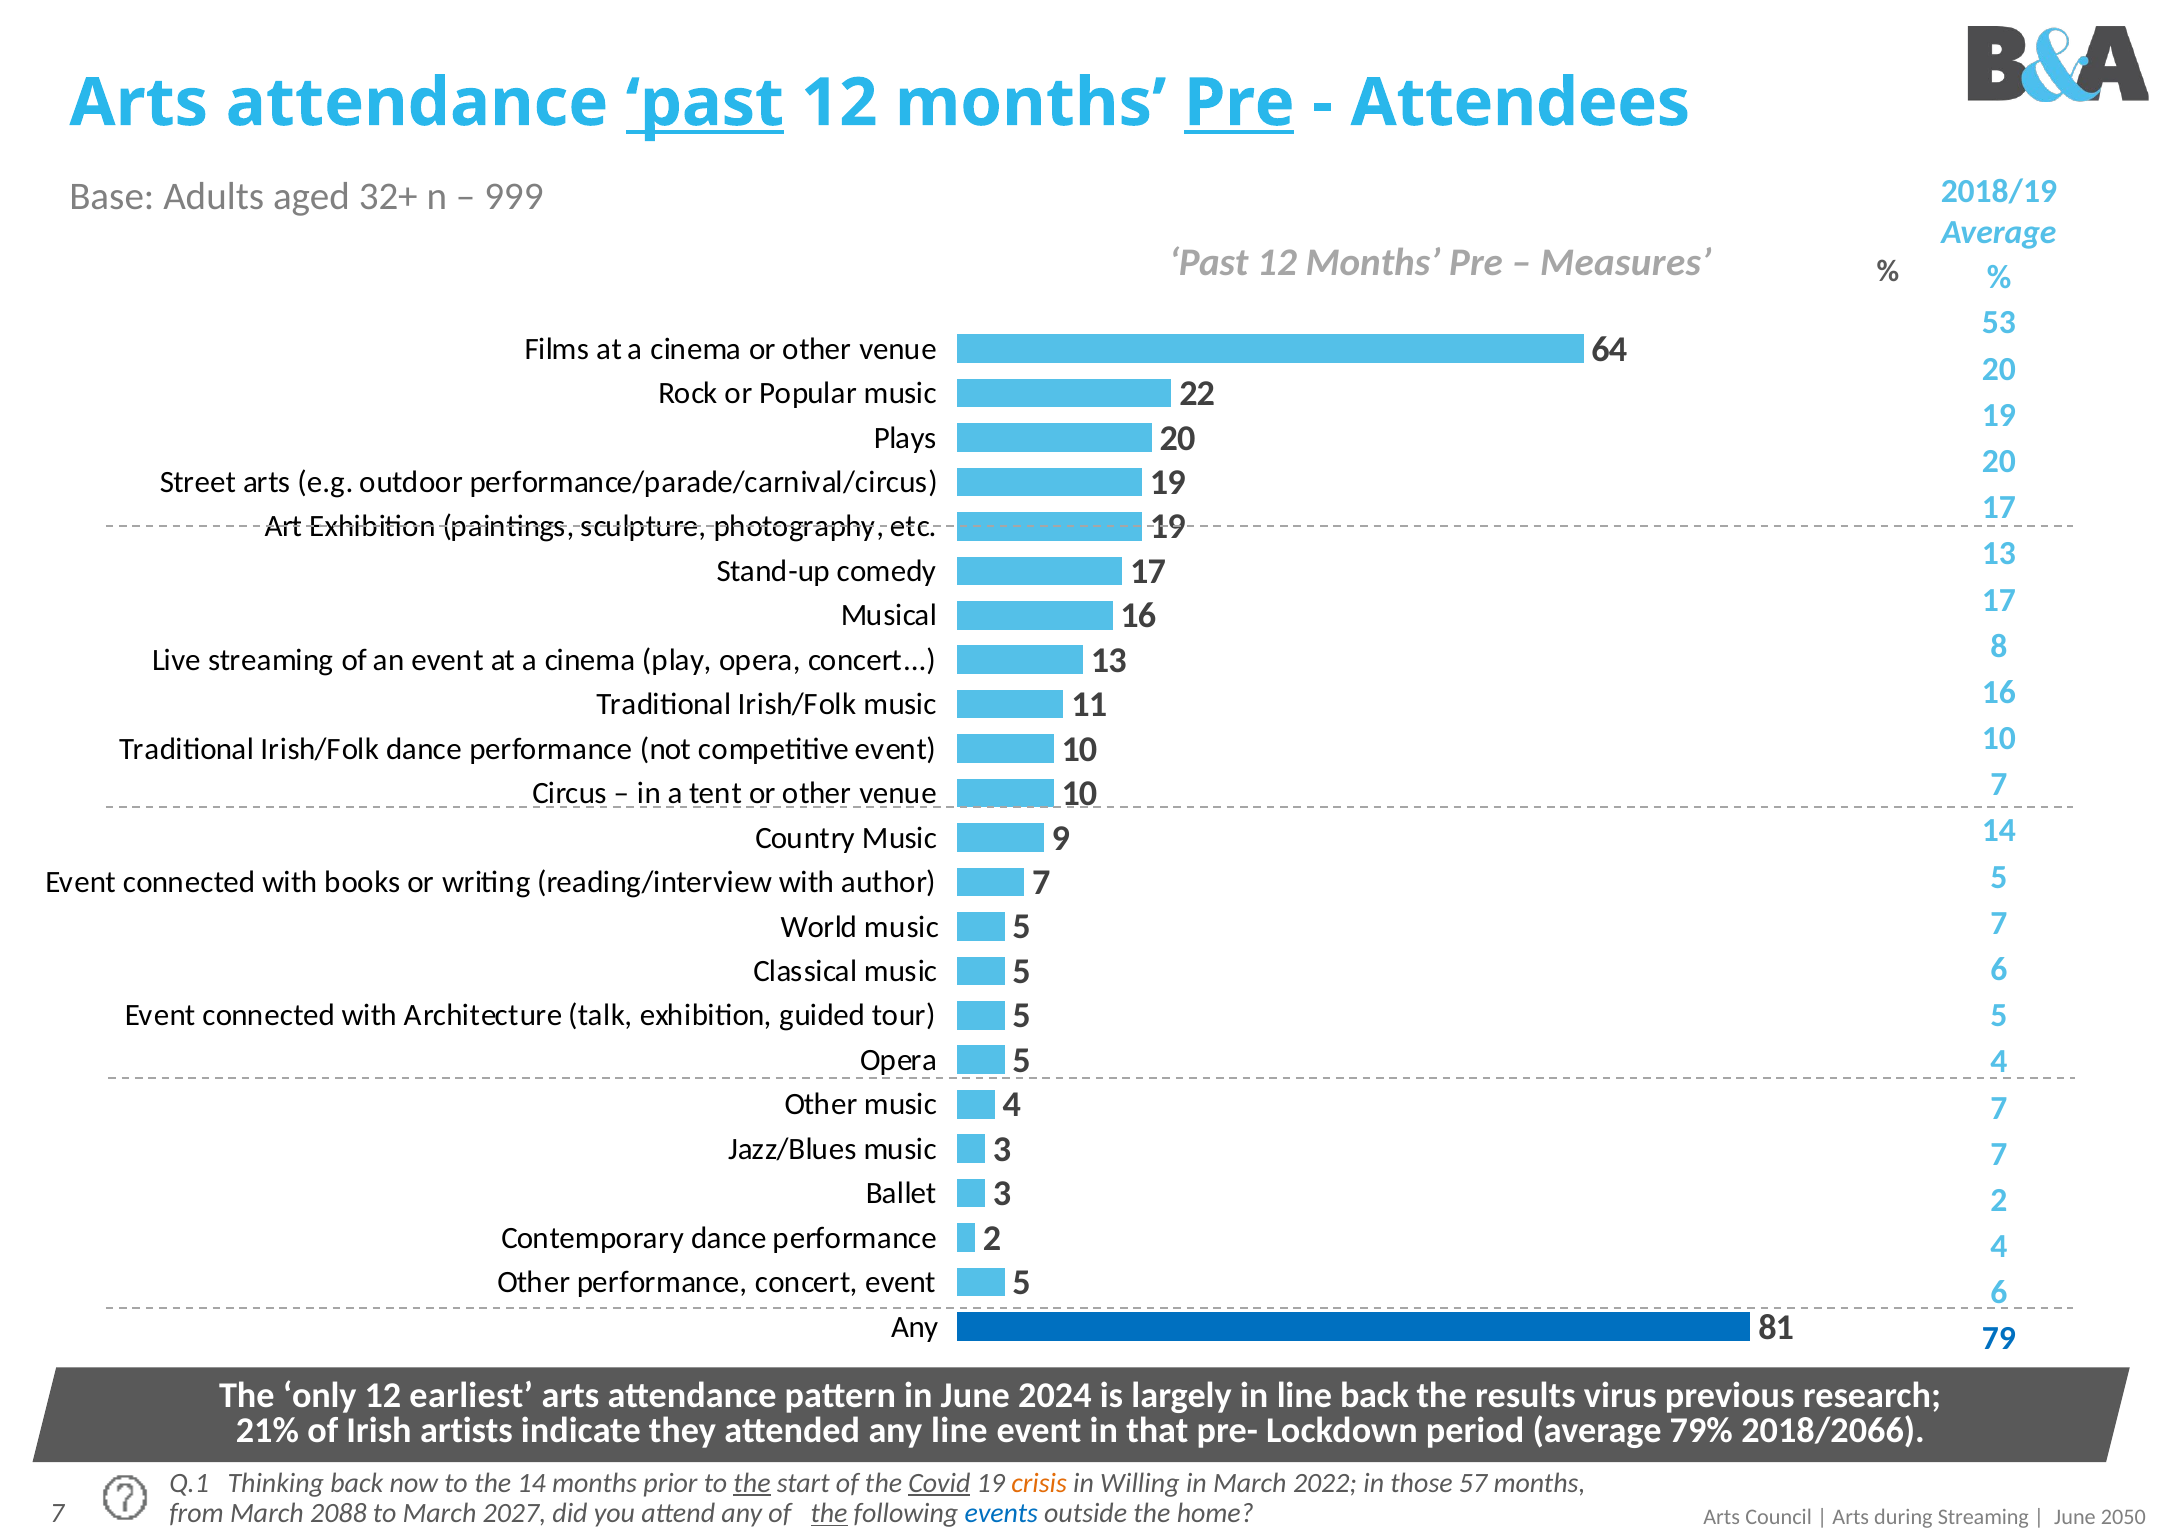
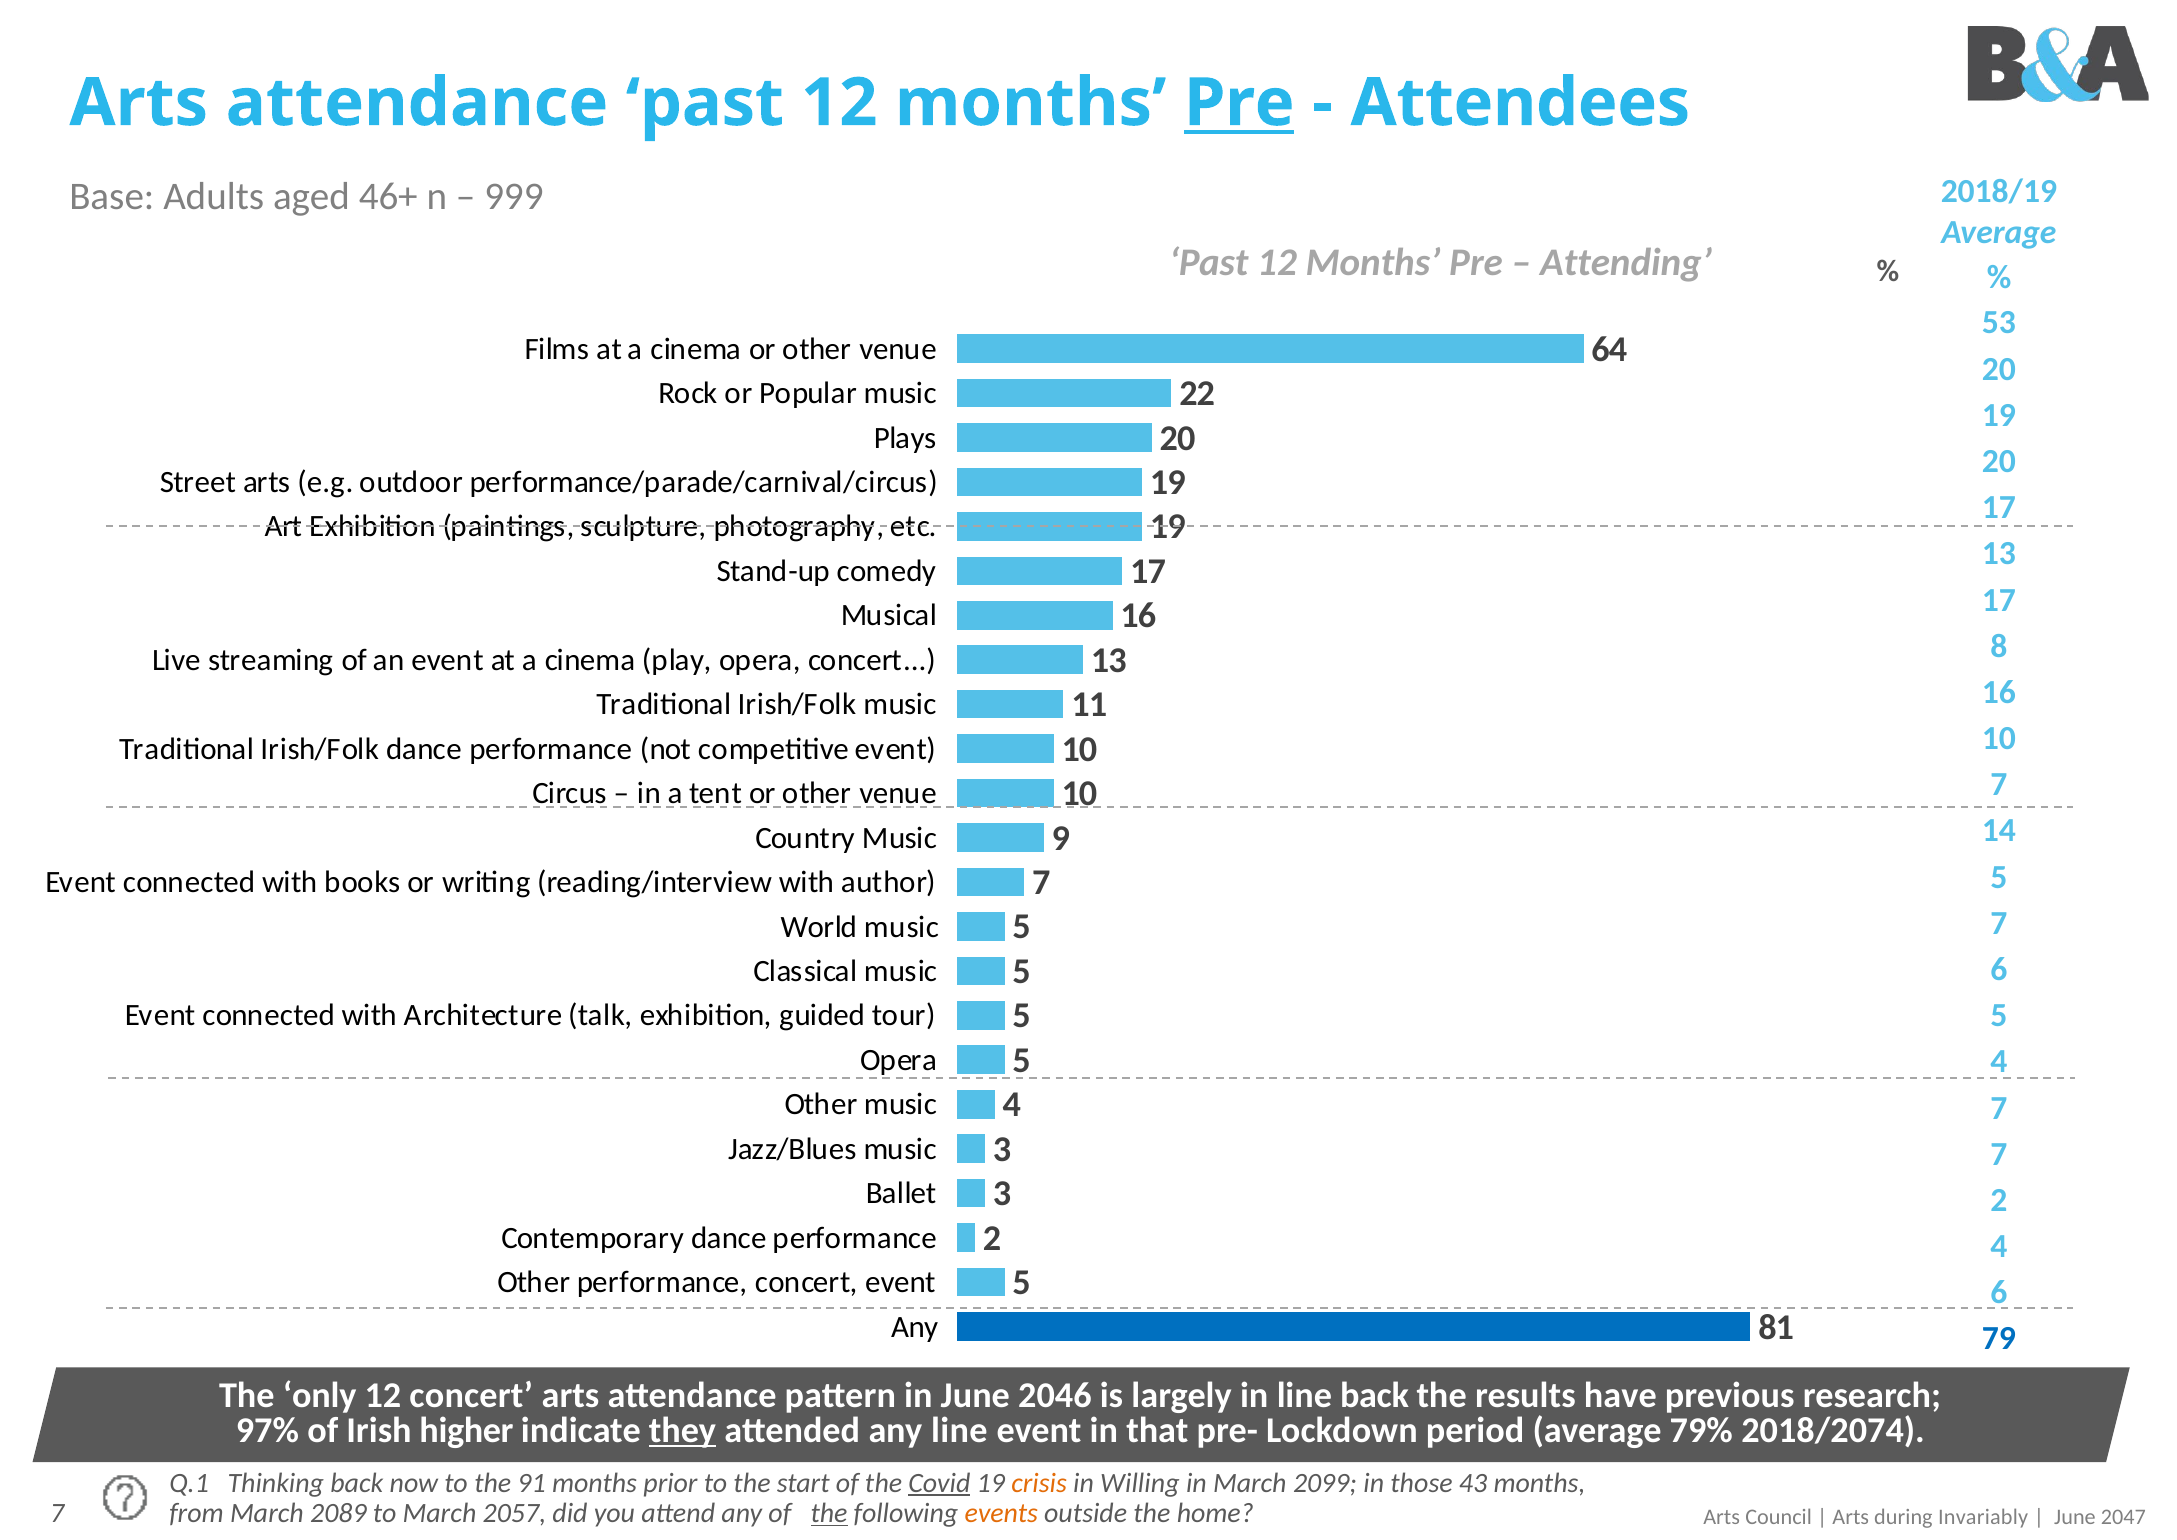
past at (705, 103) underline: present -> none
32+: 32+ -> 46+
Measures: Measures -> Attending
12 earliest: earliest -> concert
2024: 2024 -> 2046
virus: virus -> have
21%: 21% -> 97%
artists: artists -> higher
they underline: none -> present
2018/2066: 2018/2066 -> 2018/2074
the 14: 14 -> 91
the at (752, 1484) underline: present -> none
2022: 2022 -> 2099
57: 57 -> 43
2088: 2088 -> 2089
2027: 2027 -> 2057
events colour: blue -> orange
Streaming at (1983, 1518): Streaming -> Invariably
2050: 2050 -> 2047
